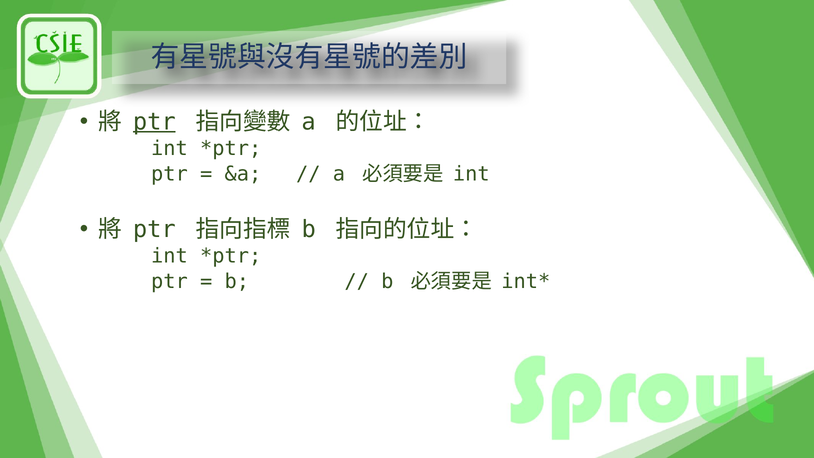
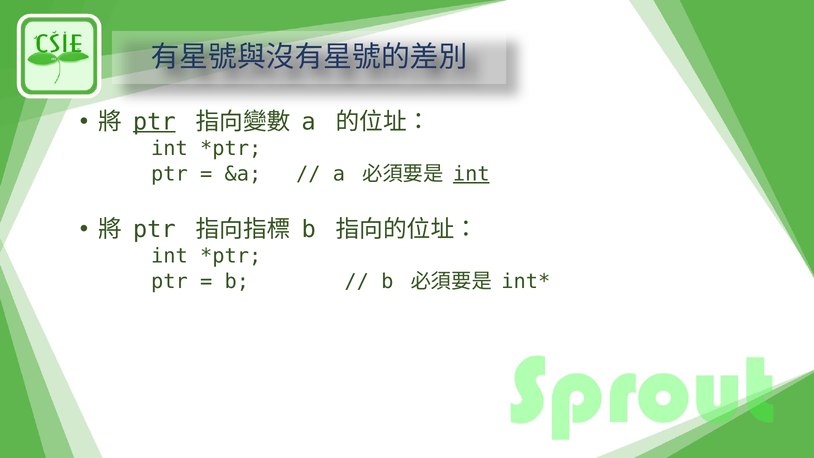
int at (471, 174) underline: none -> present
